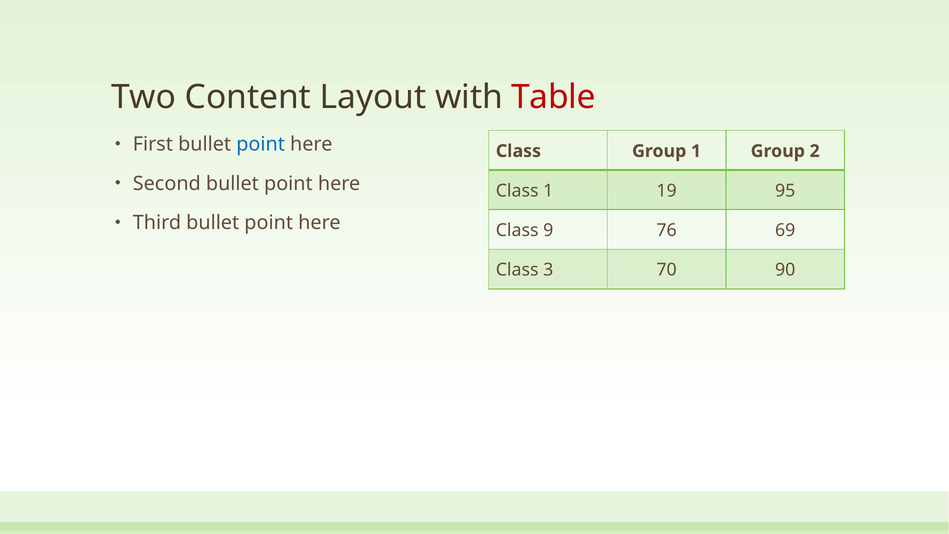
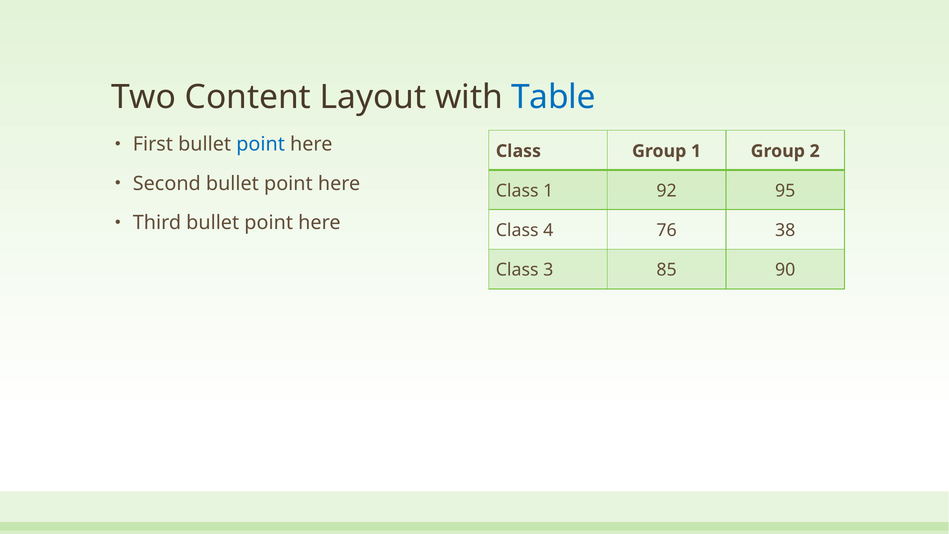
Table colour: red -> blue
19: 19 -> 92
9: 9 -> 4
69: 69 -> 38
70: 70 -> 85
